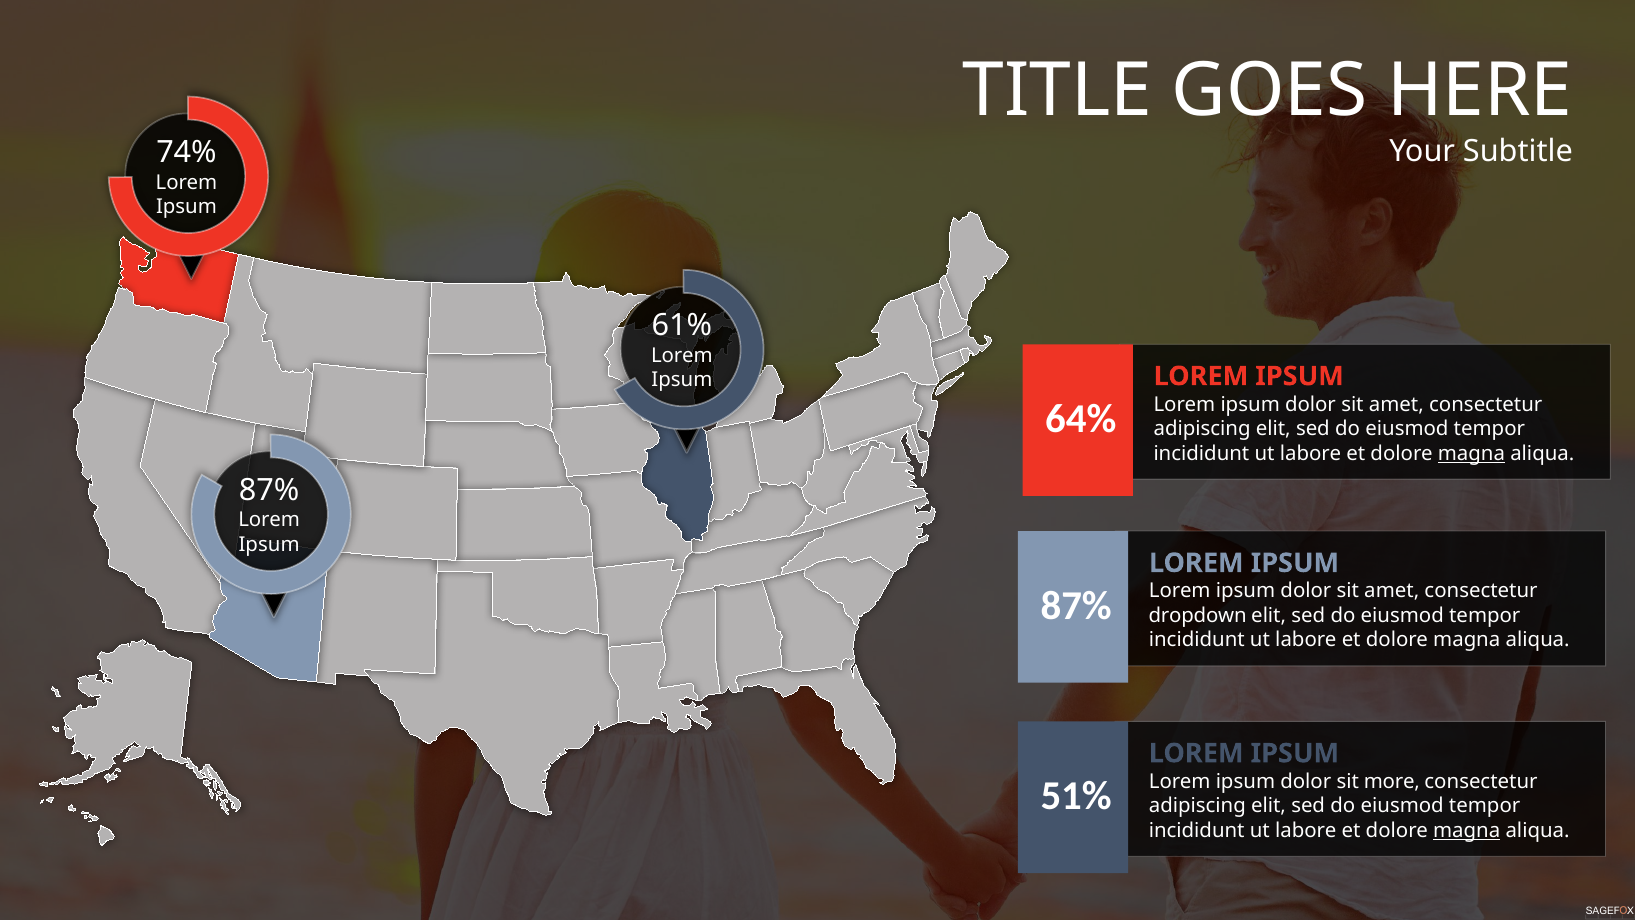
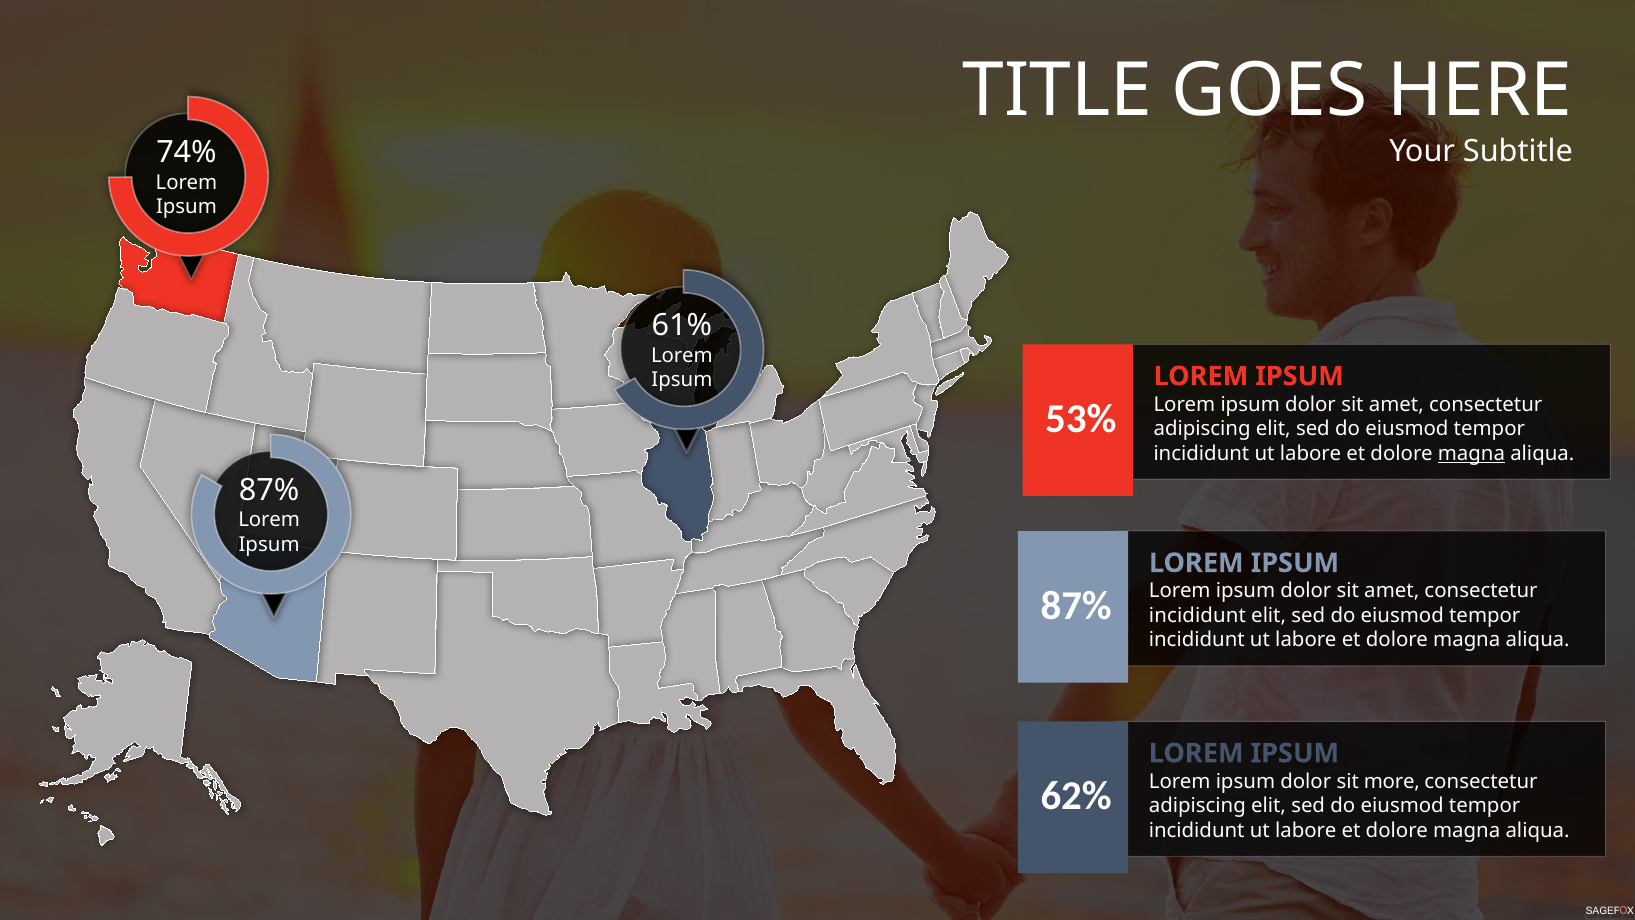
64%: 64% -> 53%
dropdown at (1198, 616): dropdown -> incididunt
51%: 51% -> 62%
magna at (1467, 830) underline: present -> none
